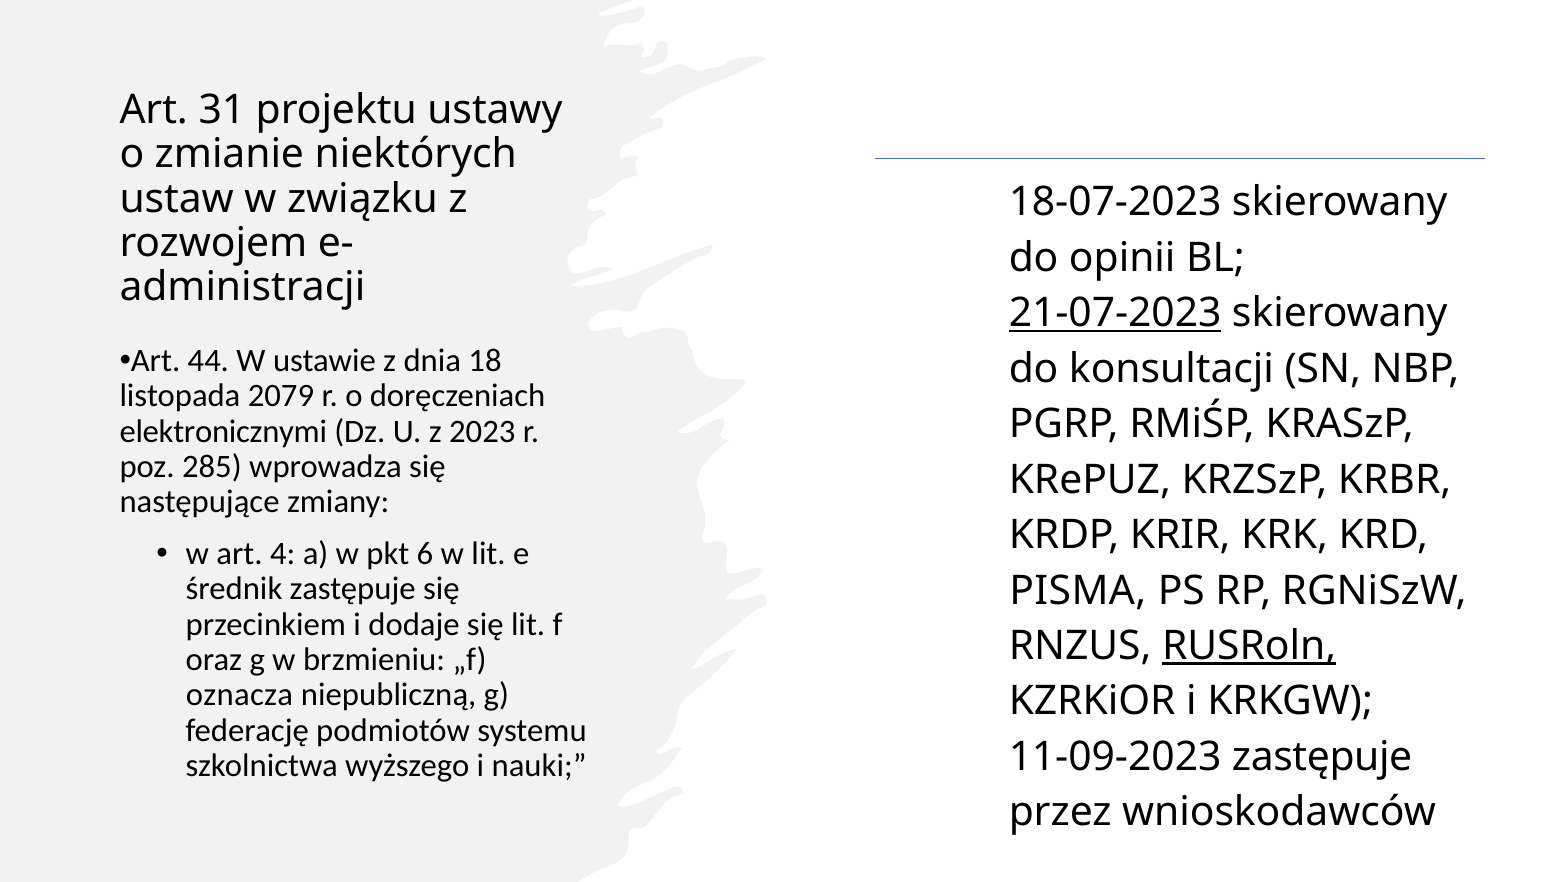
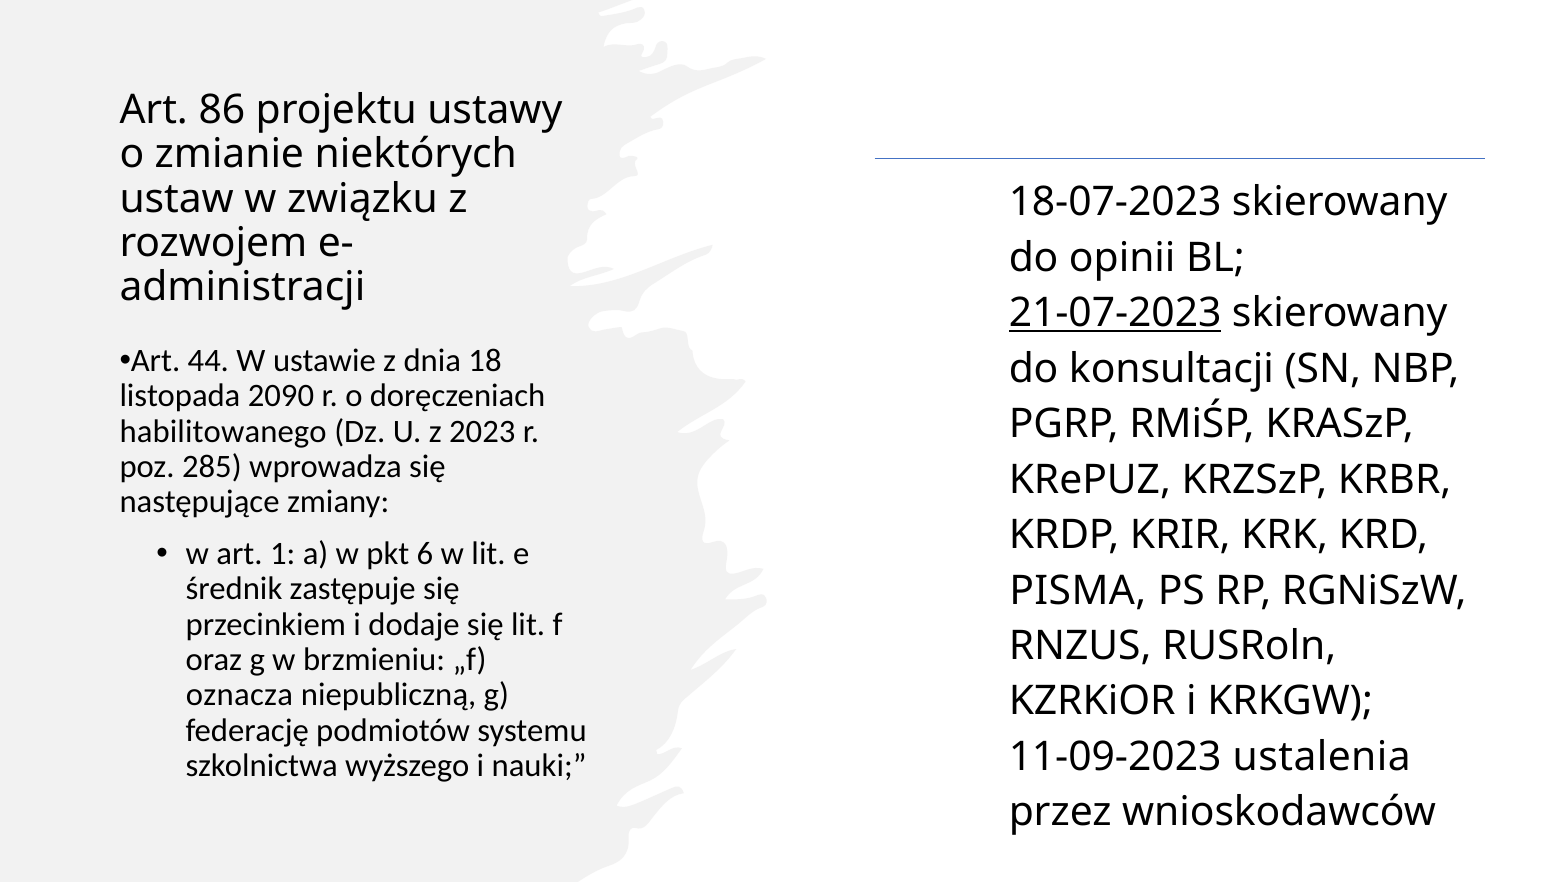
31: 31 -> 86
2079: 2079 -> 2090
elektronicznymi: elektronicznymi -> habilitowanego
4: 4 -> 1
RUSRoln underline: present -> none
11-09-2023 zastępuje: zastępuje -> ustalenia
